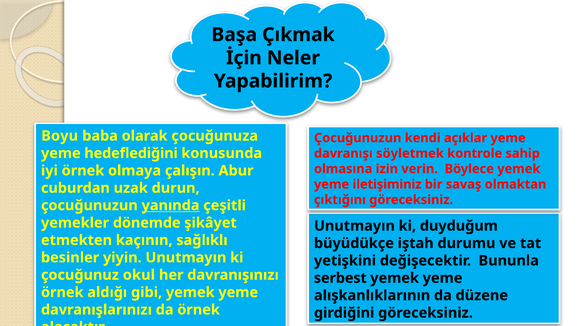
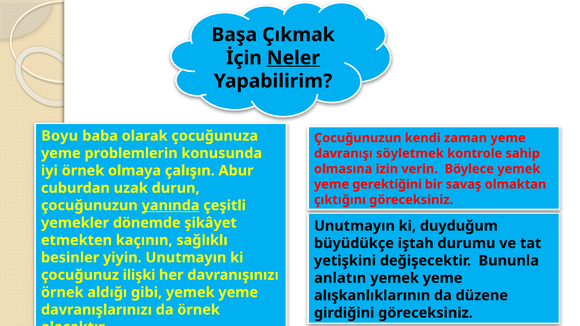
Neler underline: none -> present
açıklar: açıklar -> zaman
hedeflediğini: hedeflediğini -> problemlerin
iletişiminiz: iletişiminiz -> gerektiğini
okul: okul -> ilişki
serbest: serbest -> anlatın
